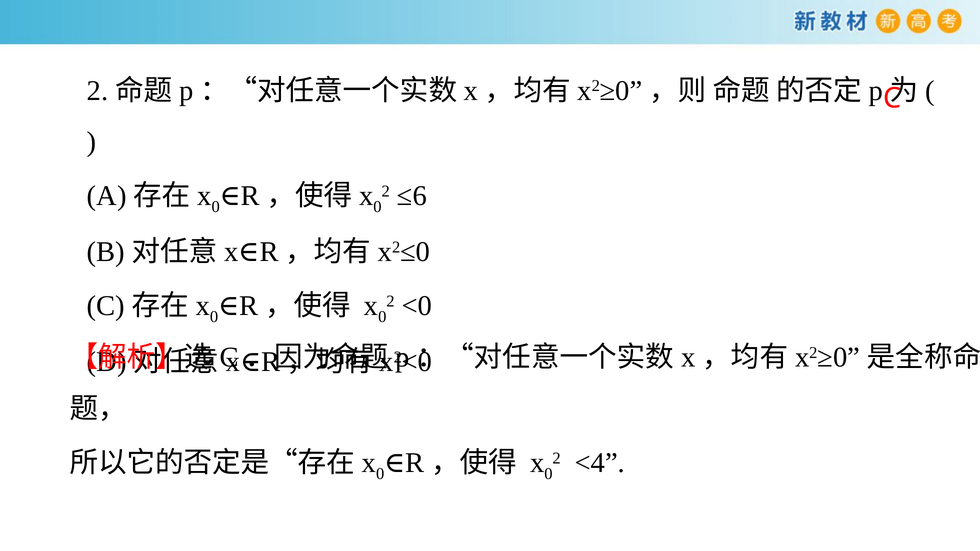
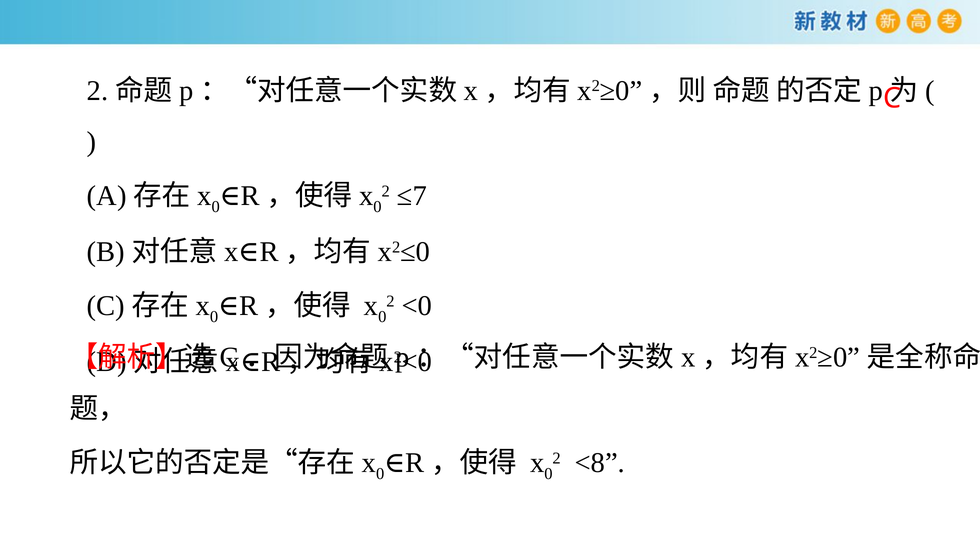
≤6: ≤6 -> ≤7
<4: <4 -> <8
